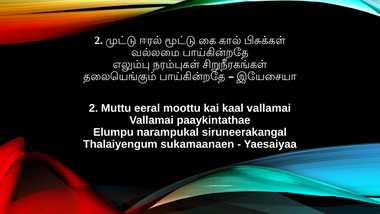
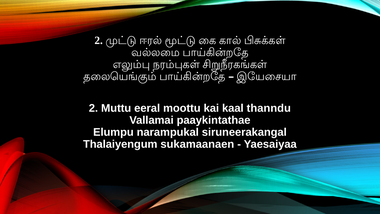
kaal vallamai: vallamai -> thanndu
